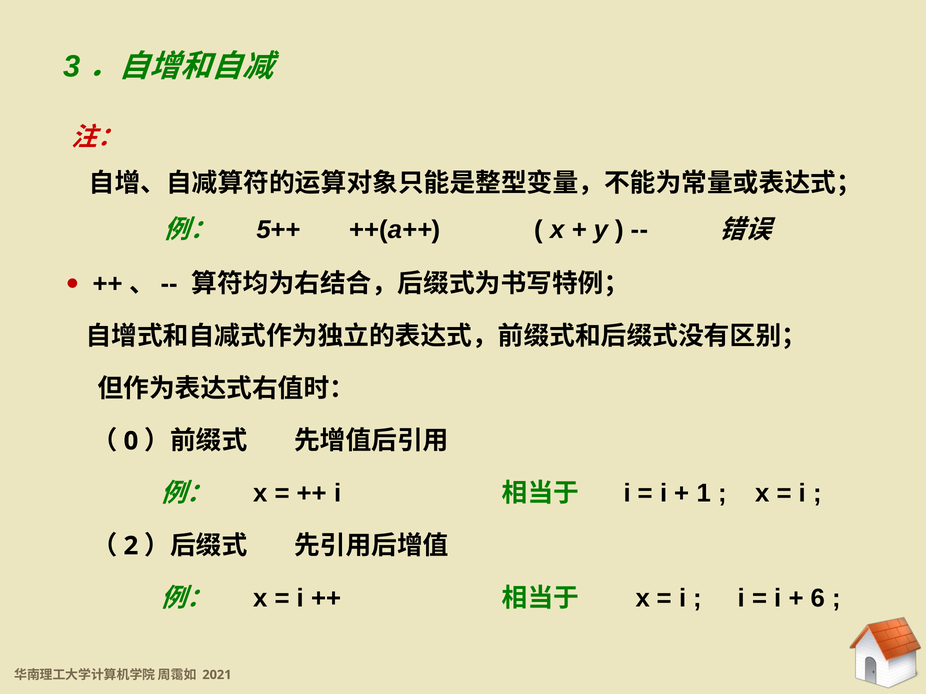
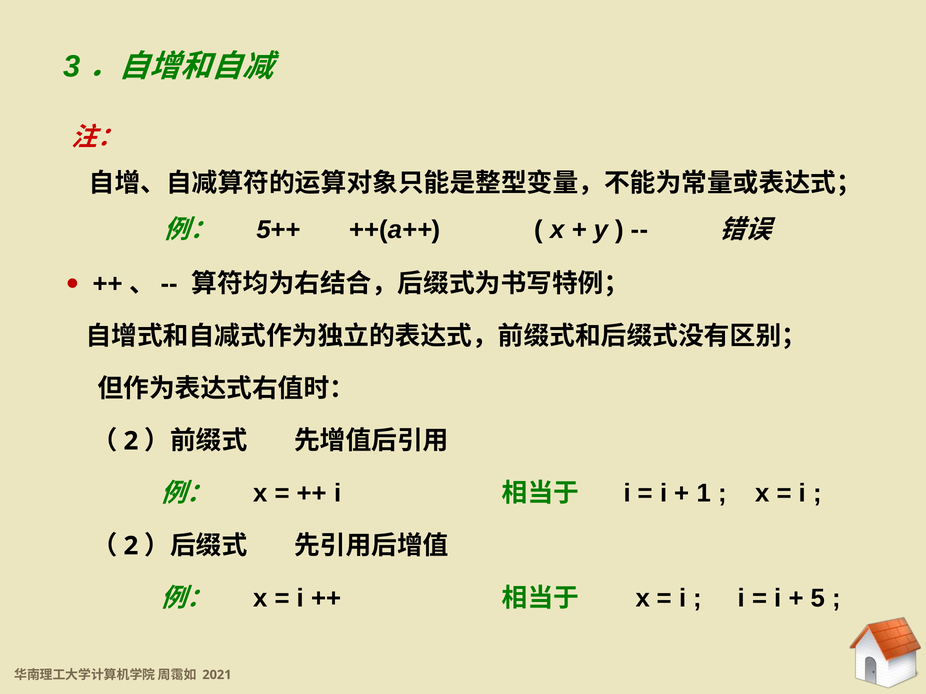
0 at (131, 441): 0 -> 2
6: 6 -> 5
